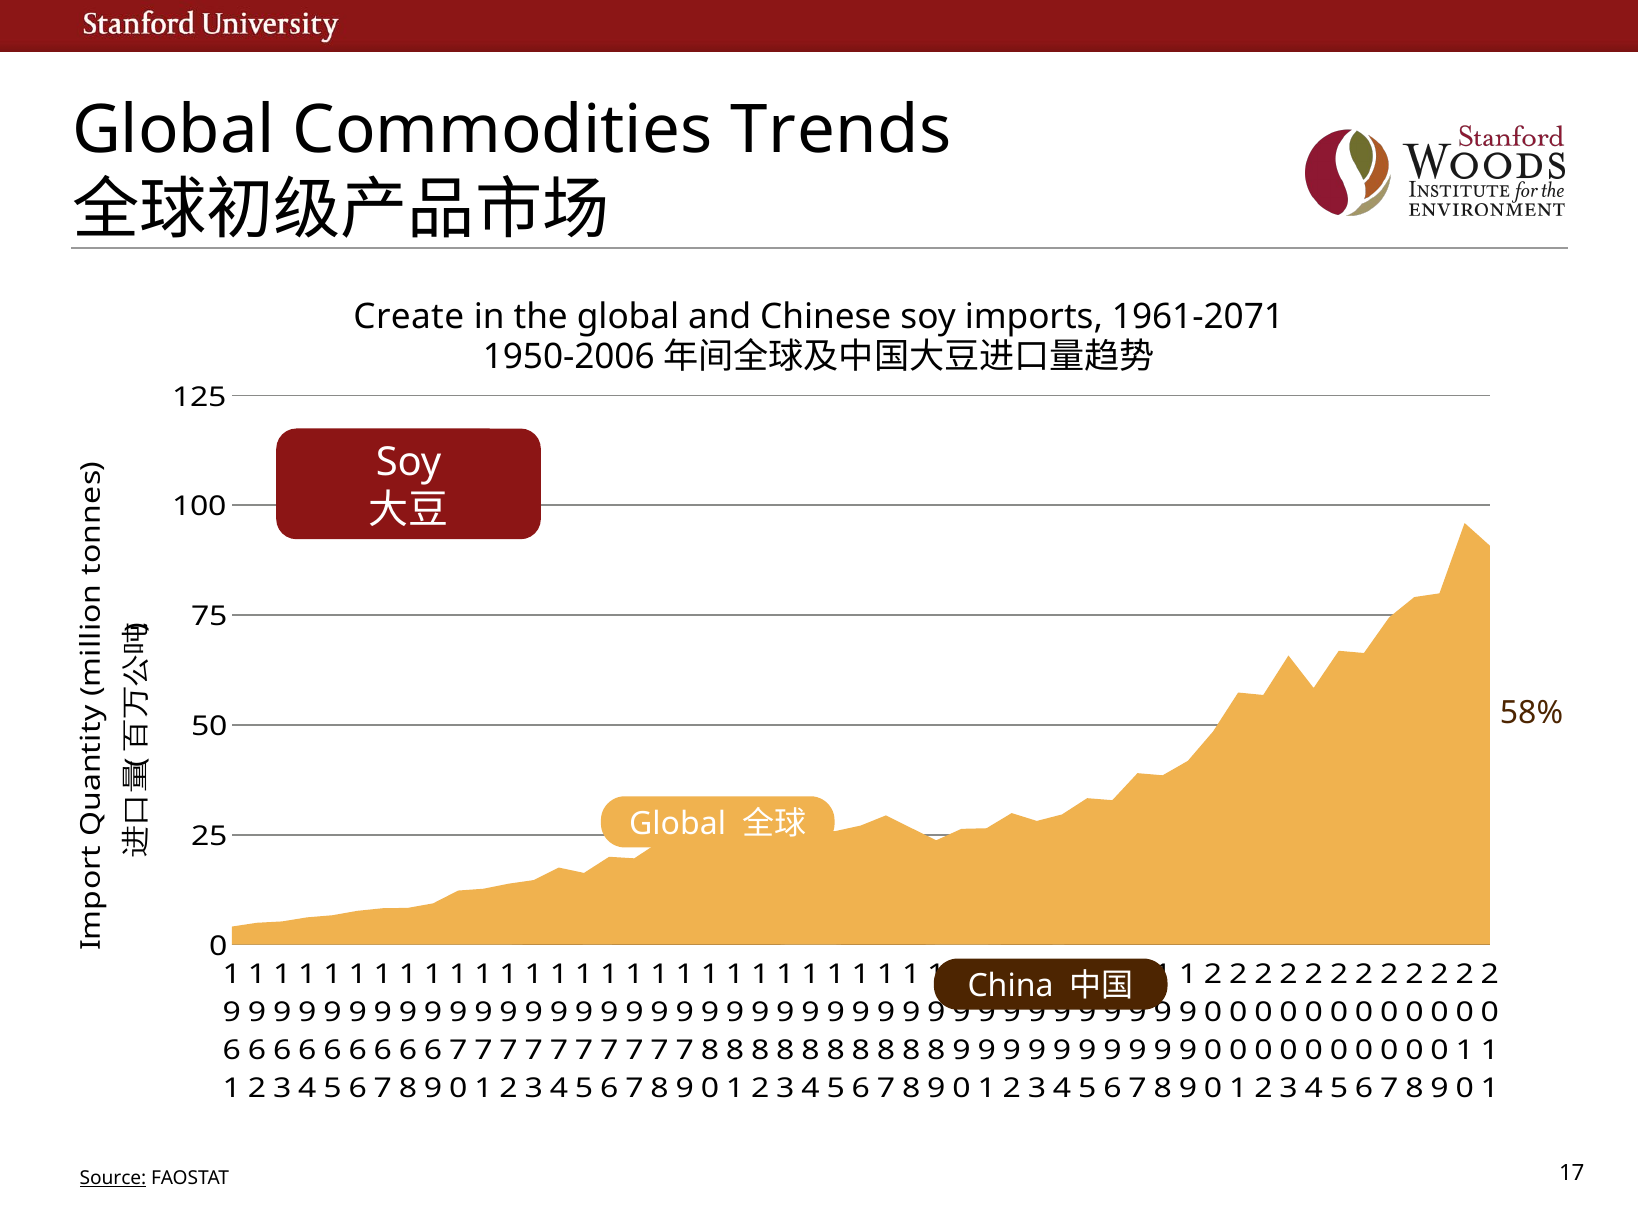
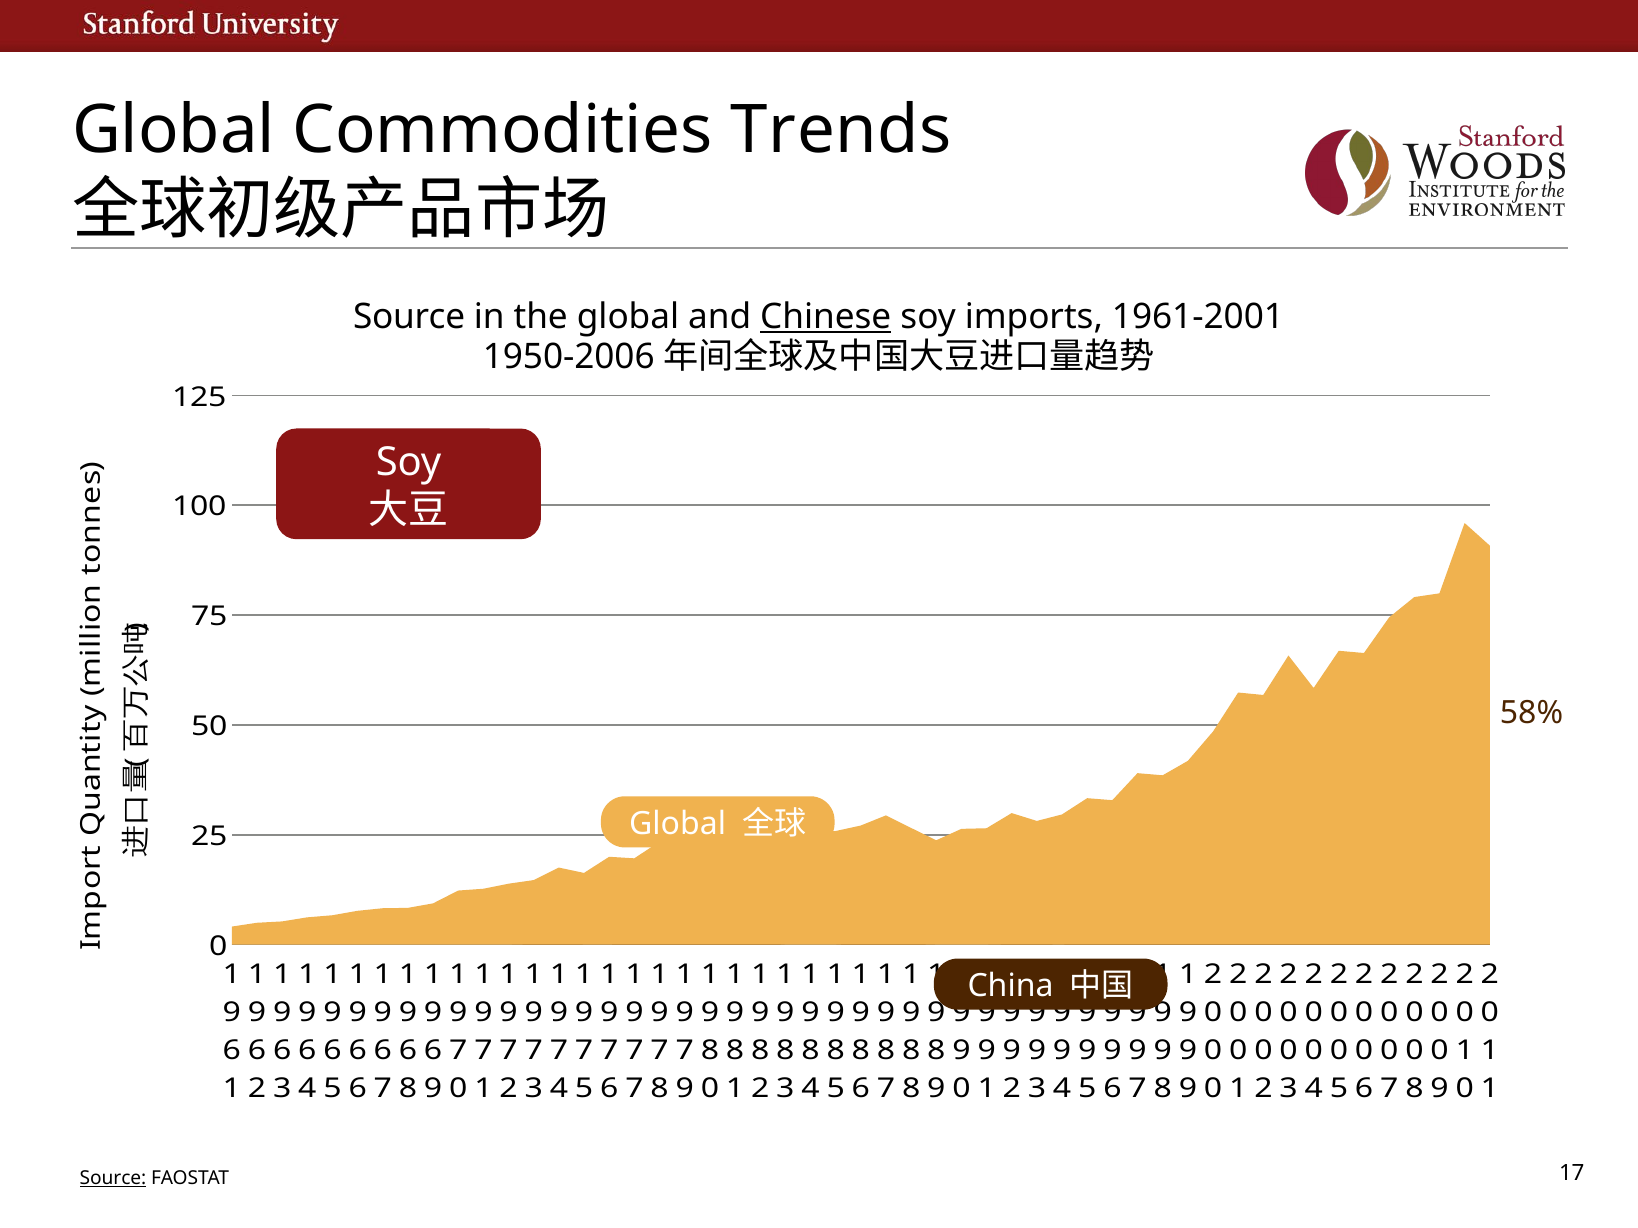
Create at (409, 317): Create -> Source
Chinese underline: none -> present
1961-2071: 1961-2071 -> 1961-2001
